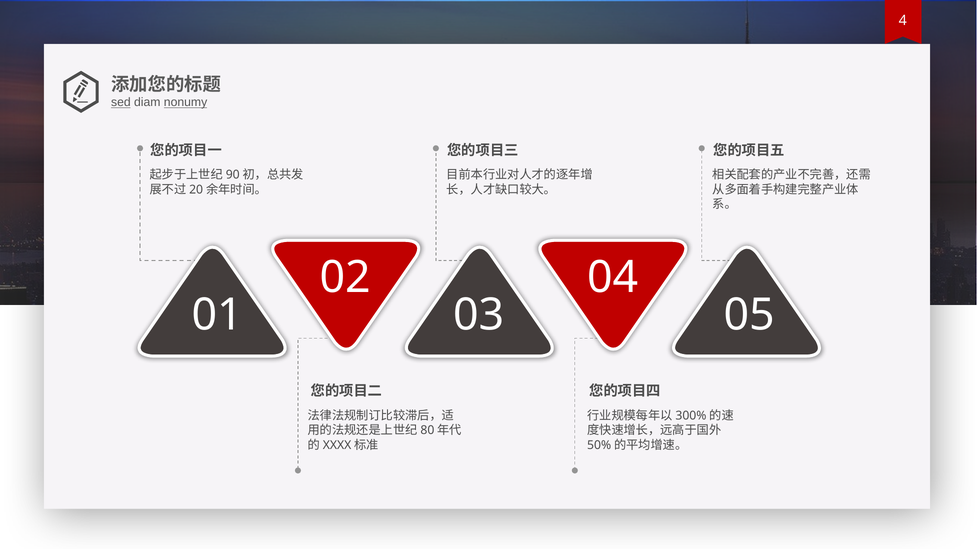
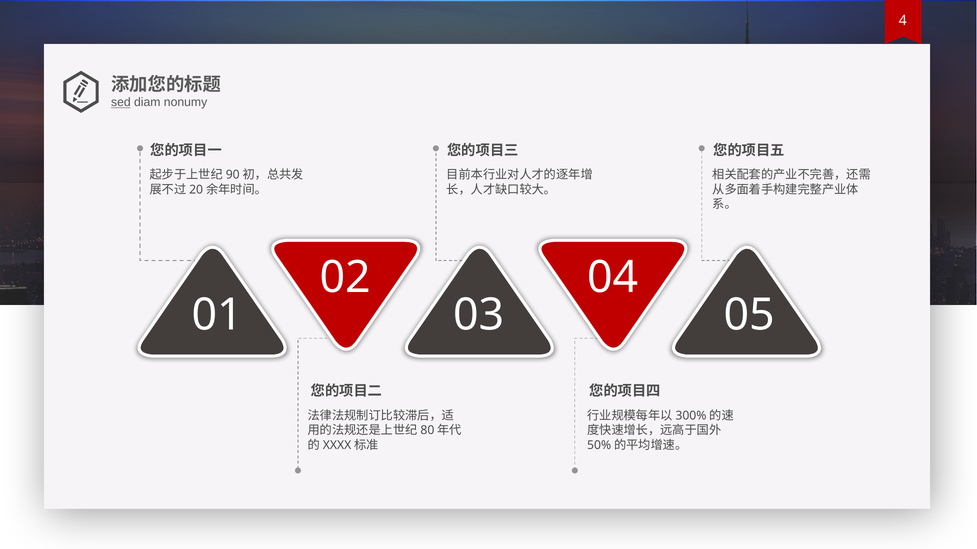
nonumy underline: present -> none
